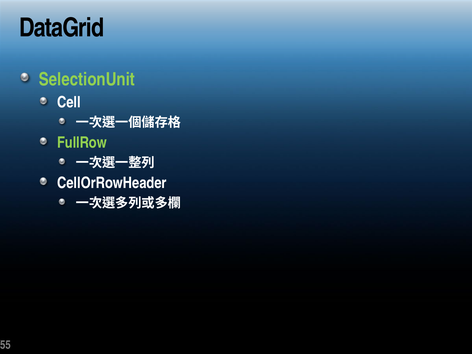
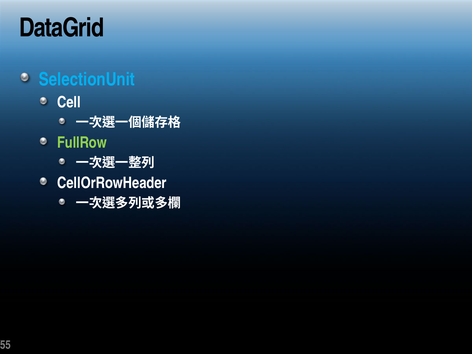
SelectionUnit colour: light green -> light blue
